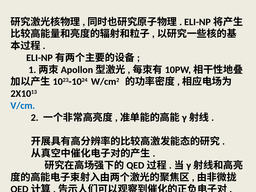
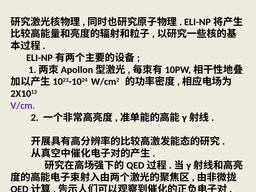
V/cm colour: blue -> purple
